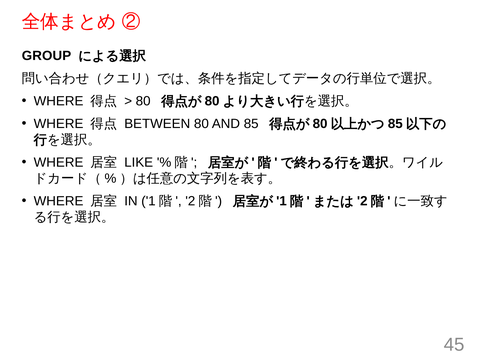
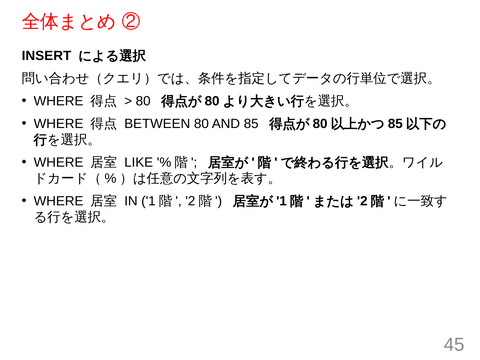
GROUP: GROUP -> INSERT
